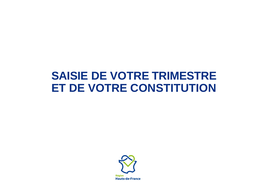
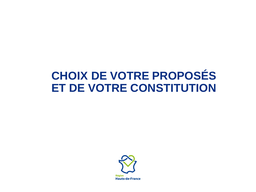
SAISIE: SAISIE -> CHOIX
TRIMESTRE: TRIMESTRE -> PROPOSÉS
